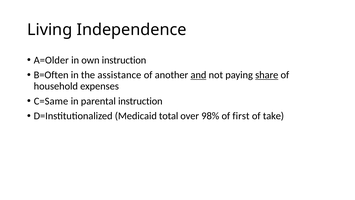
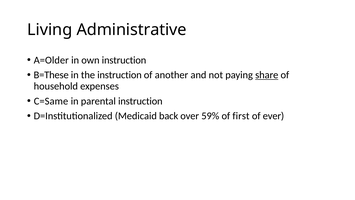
Independence: Independence -> Administrative
B=Often: B=Often -> B=These
the assistance: assistance -> instruction
and underline: present -> none
total: total -> back
98%: 98% -> 59%
take: take -> ever
